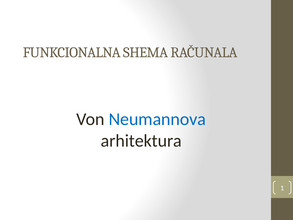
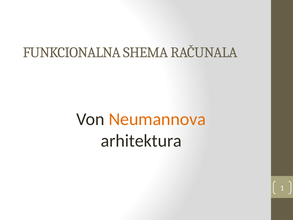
Neumannova colour: blue -> orange
